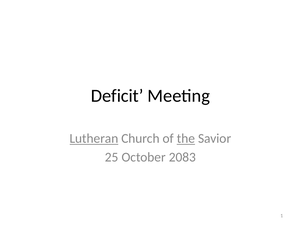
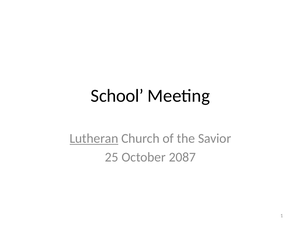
Deficit: Deficit -> School
the underline: present -> none
2083: 2083 -> 2087
